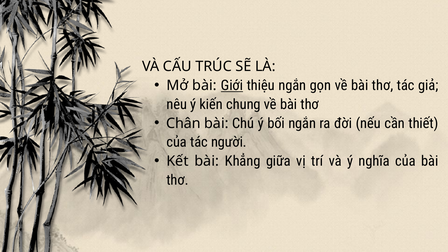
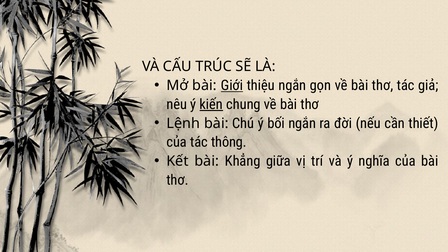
kiến underline: none -> present
Chân: Chân -> Lệnh
người: người -> thông
